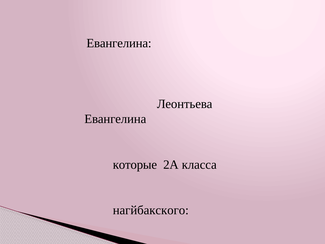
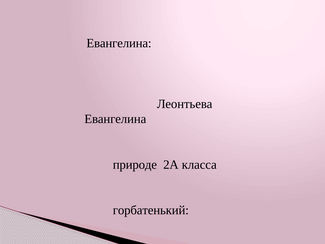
которые: которые -> природе
нагйбакского: нагйбакского -> горбатенький
